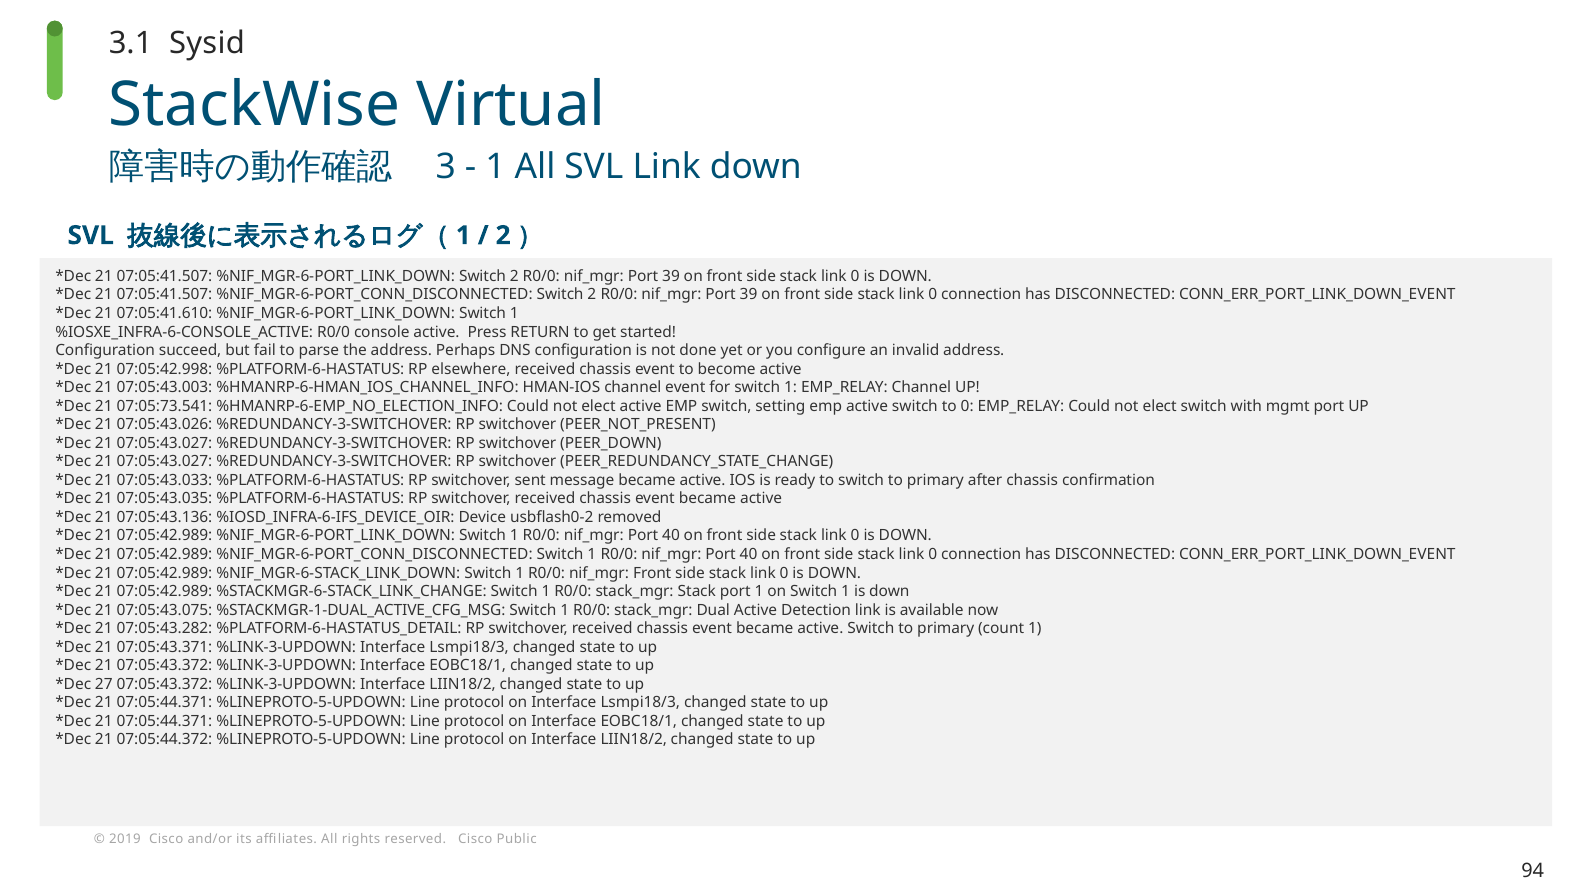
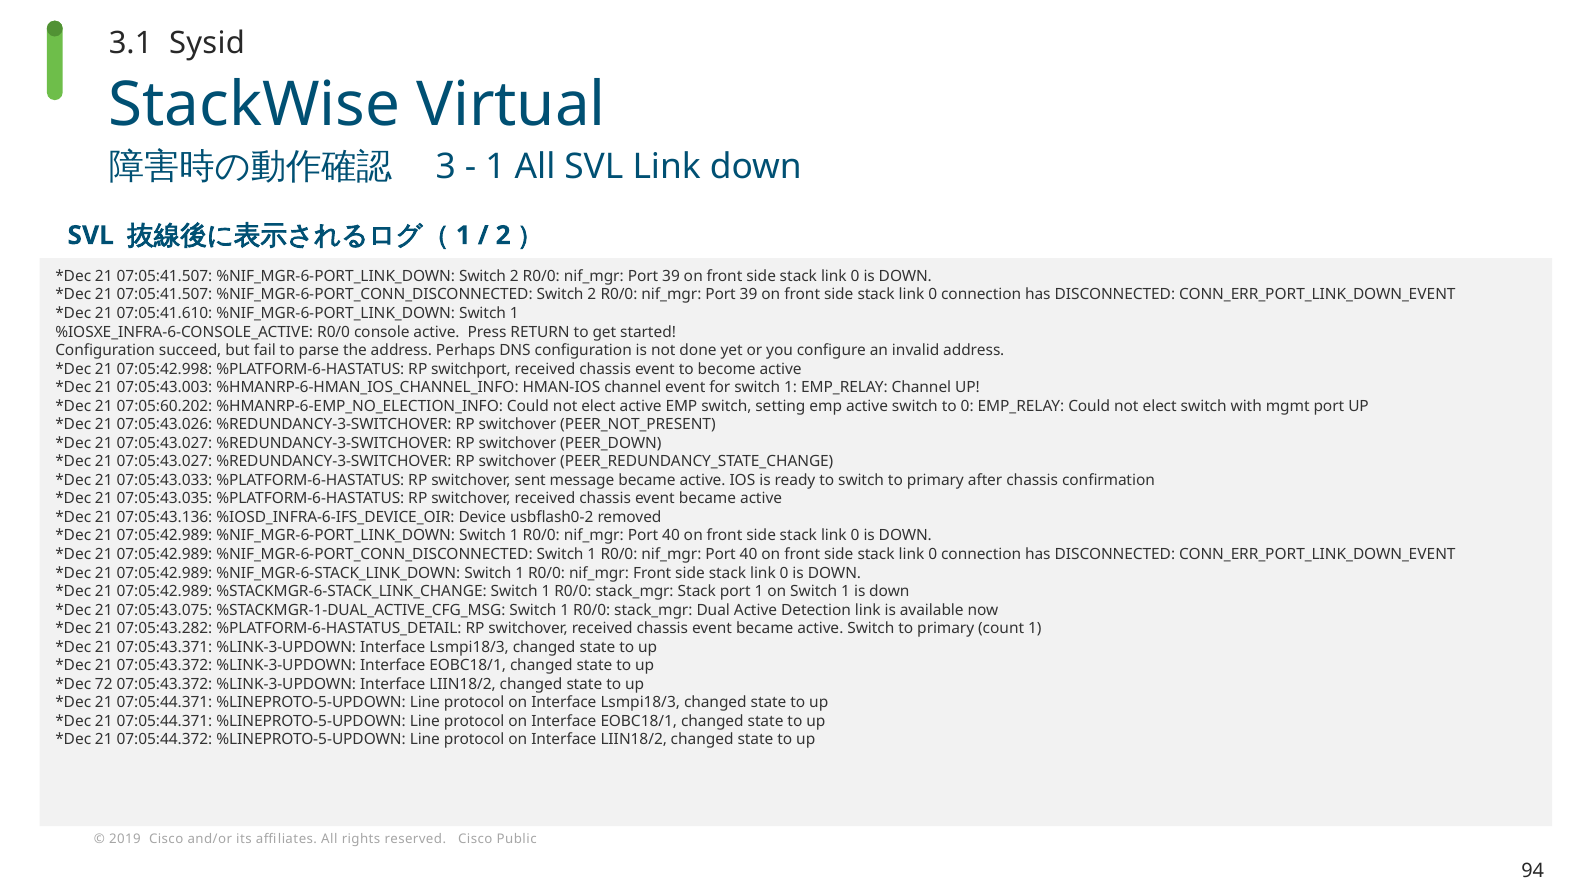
elsewhere: elsewhere -> switchport
07:05:73.541: 07:05:73.541 -> 07:05:60.202
27: 27 -> 72
